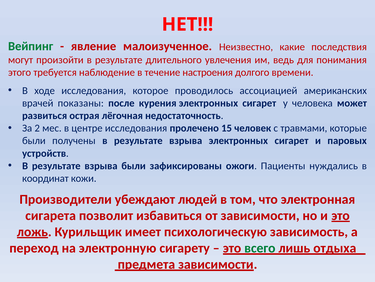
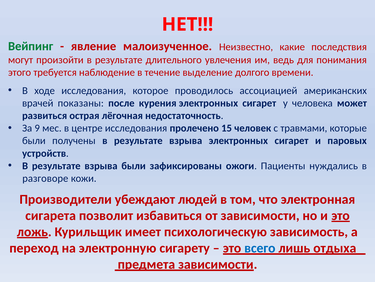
настроения: настроения -> выделение
2: 2 -> 9
координат: координат -> разговоре
всего colour: green -> blue
